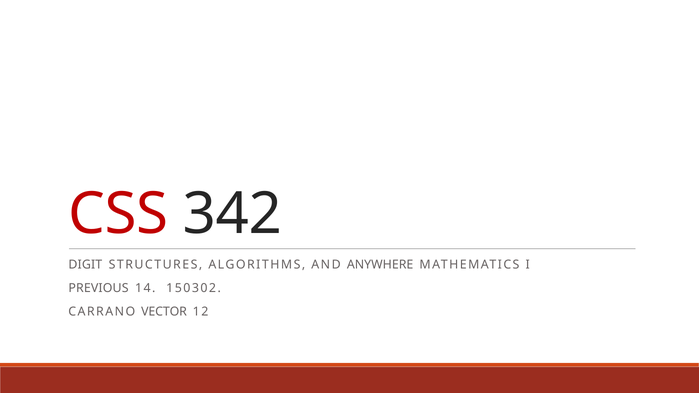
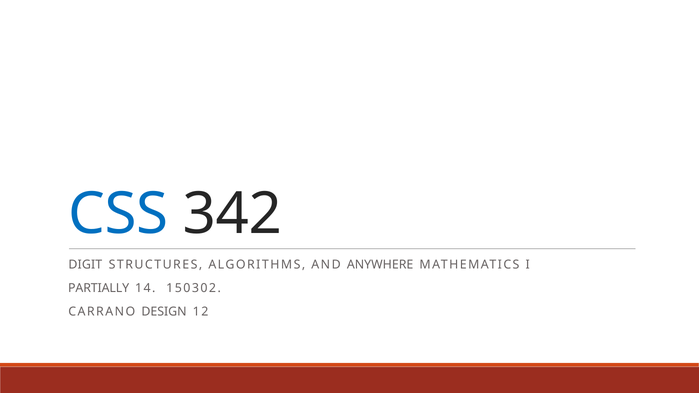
CSS colour: red -> blue
PREVIOUS: PREVIOUS -> PARTIALLY
VECTOR: VECTOR -> DESIGN
